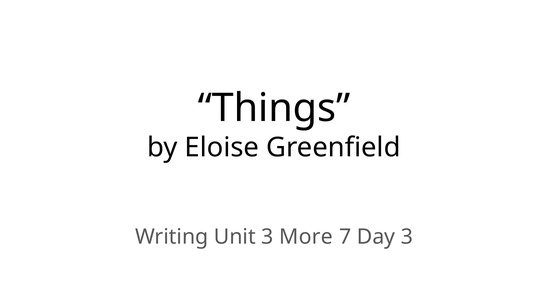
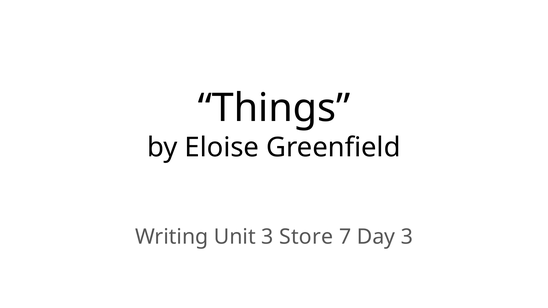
More: More -> Store
